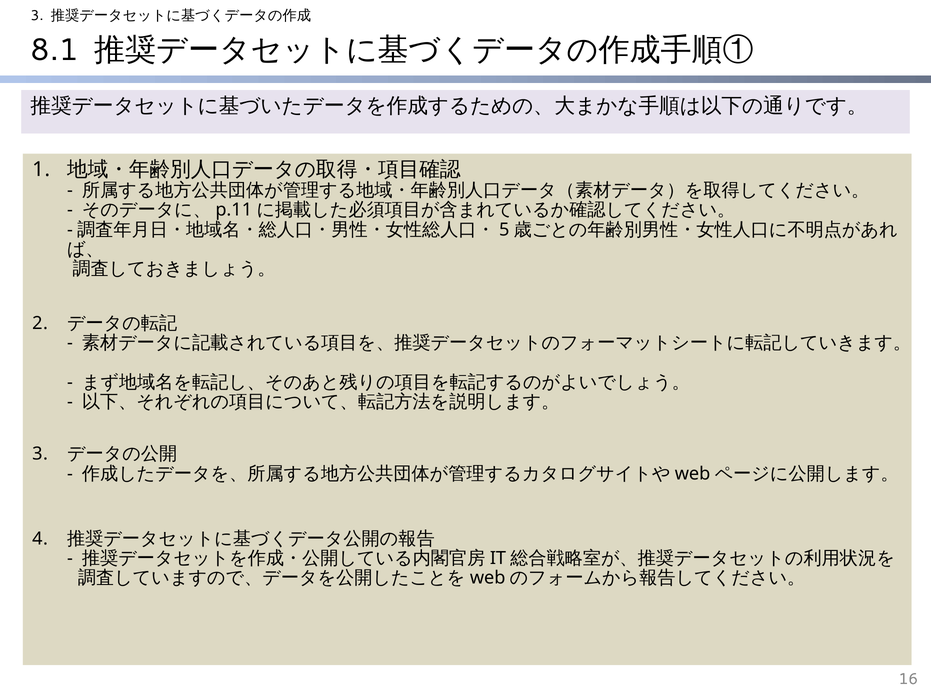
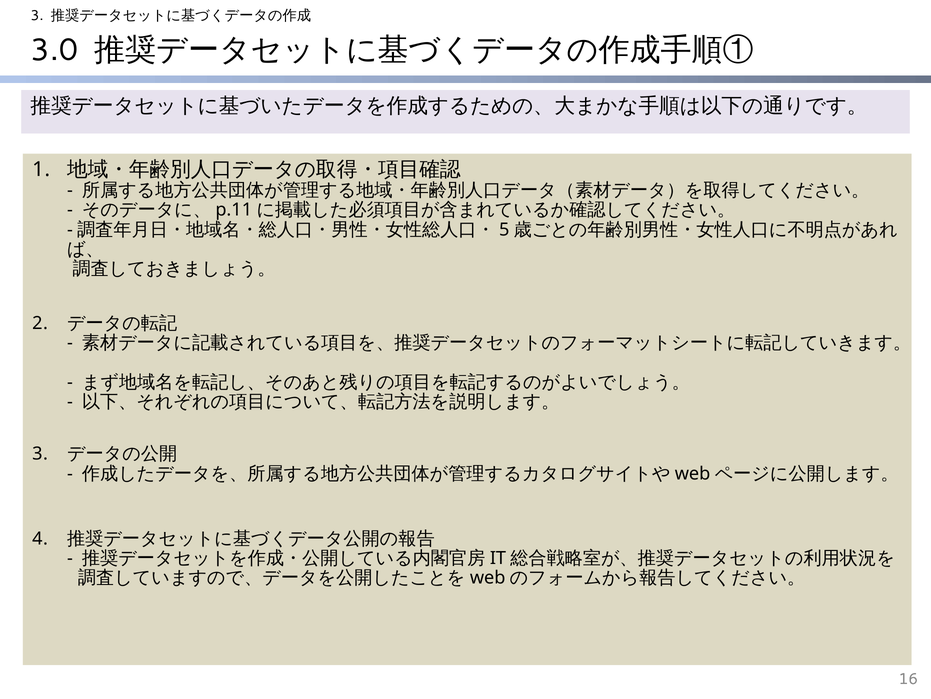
8.1: 8.1 -> 3.0
